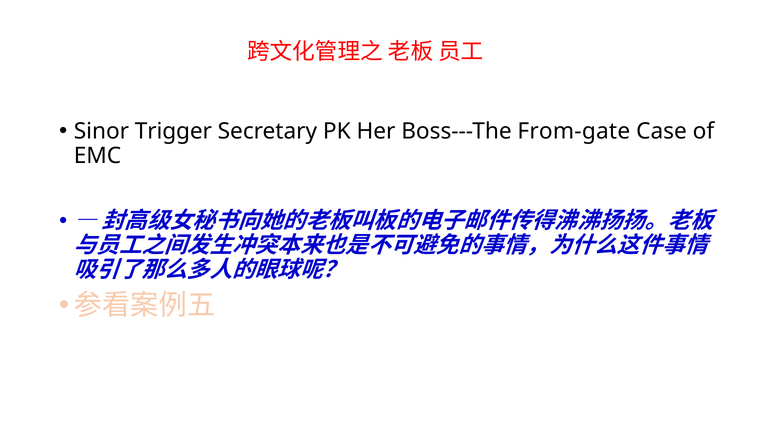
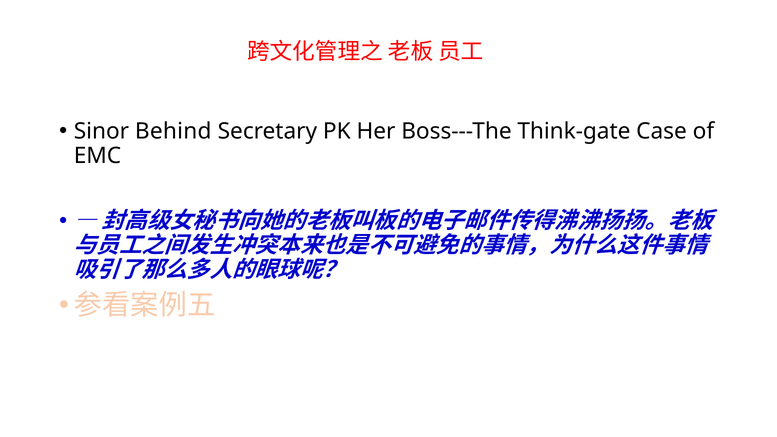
Trigger: Trigger -> Behind
From-gate: From-gate -> Think-gate
